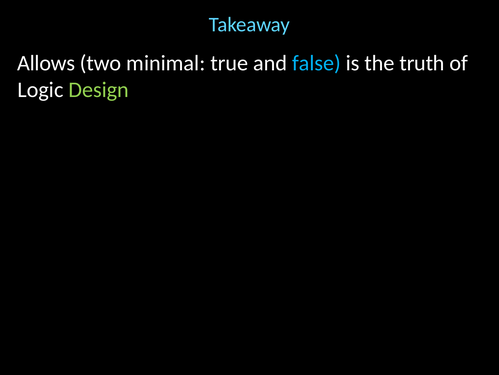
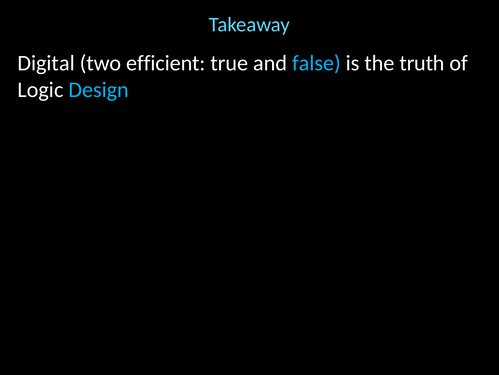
Allows: Allows -> Digital
minimal: minimal -> efficient
Design colour: light green -> light blue
